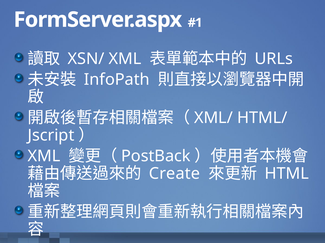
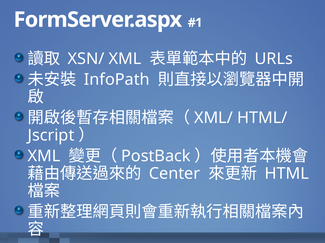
Create: Create -> Center
